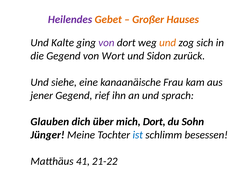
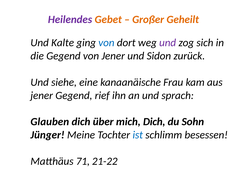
Hauses: Hauses -> Geheilt
von at (106, 43) colour: purple -> blue
und at (168, 43) colour: orange -> purple
von Wort: Wort -> Jener
mich Dort: Dort -> Dich
41: 41 -> 71
